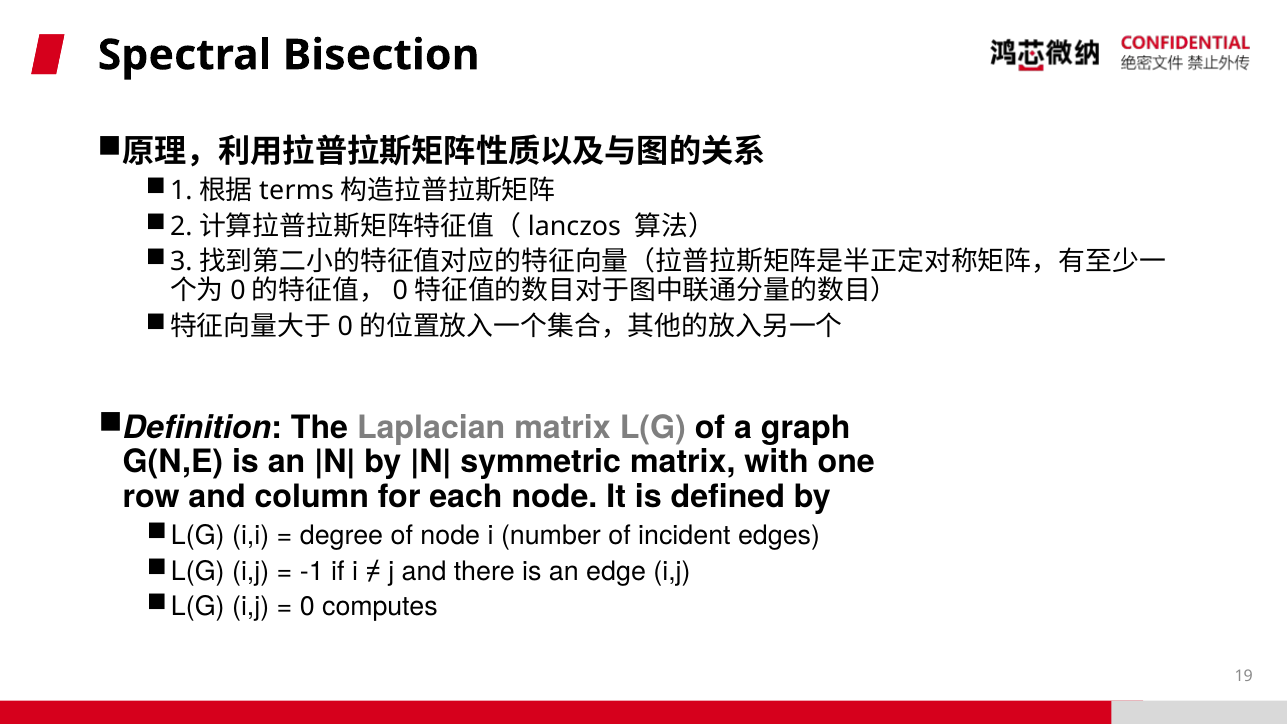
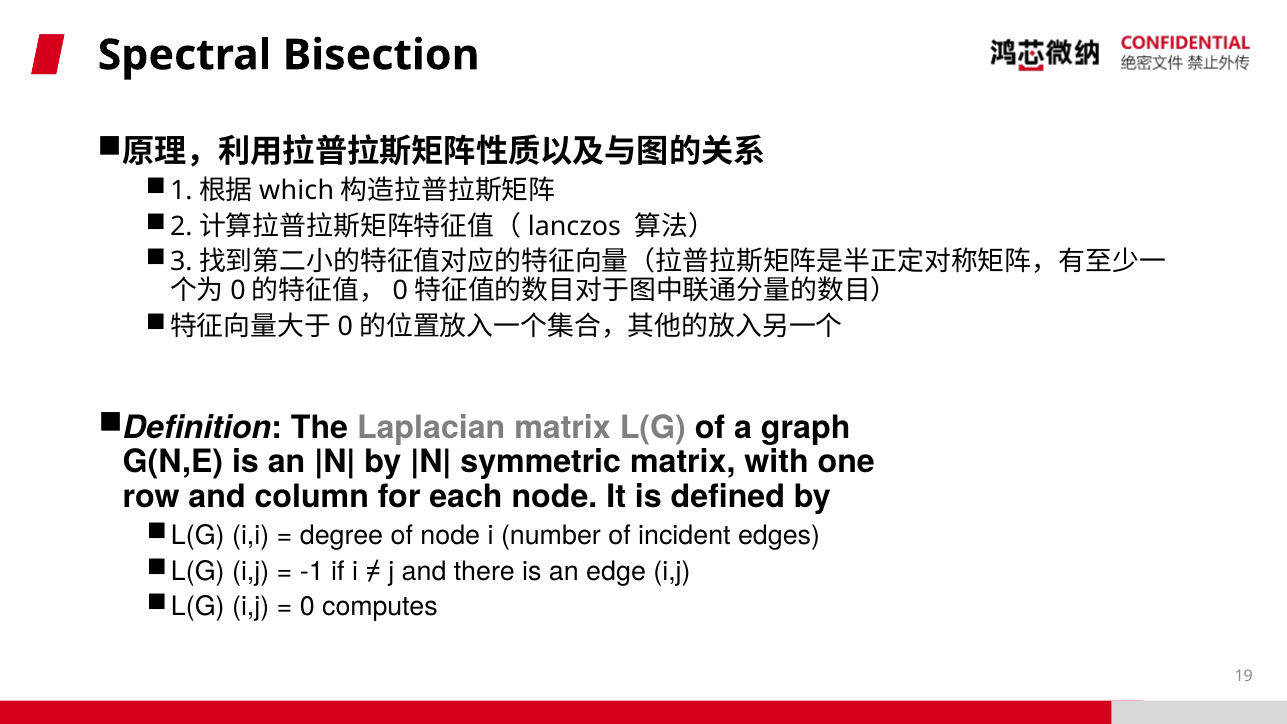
terms: terms -> which
